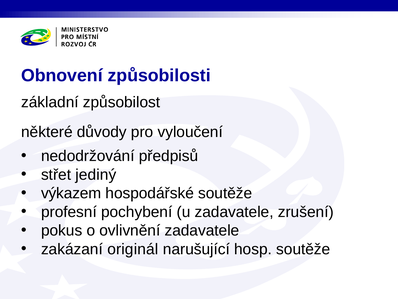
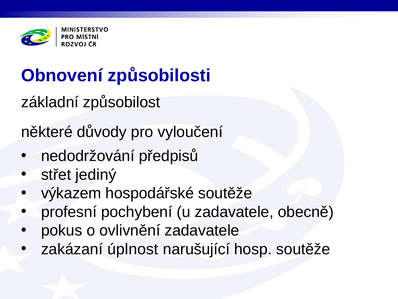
zrušení: zrušení -> obecně
originál: originál -> úplnost
